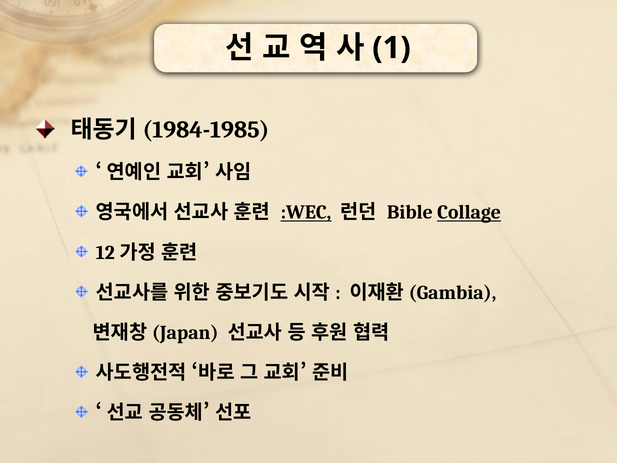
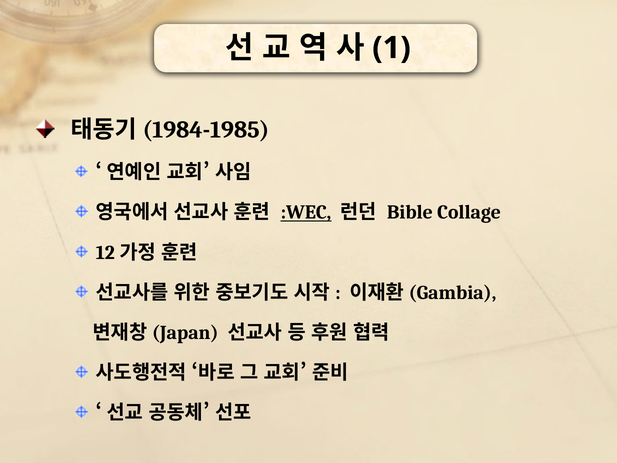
Collage underline: present -> none
